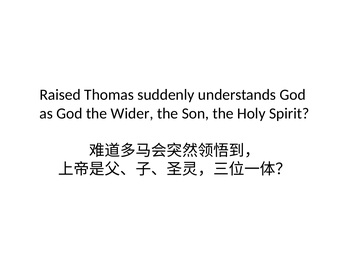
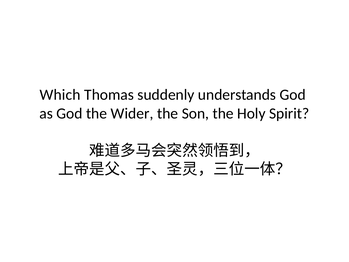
Raised: Raised -> Which
